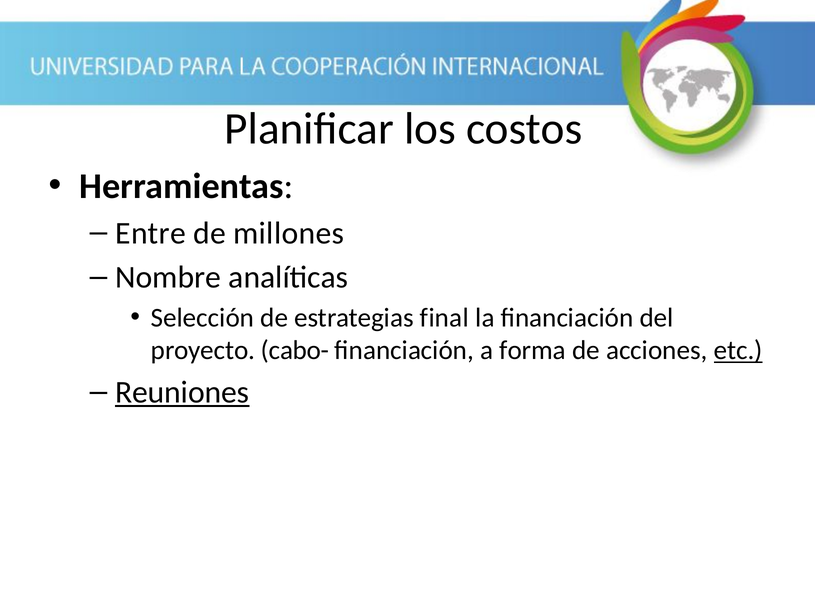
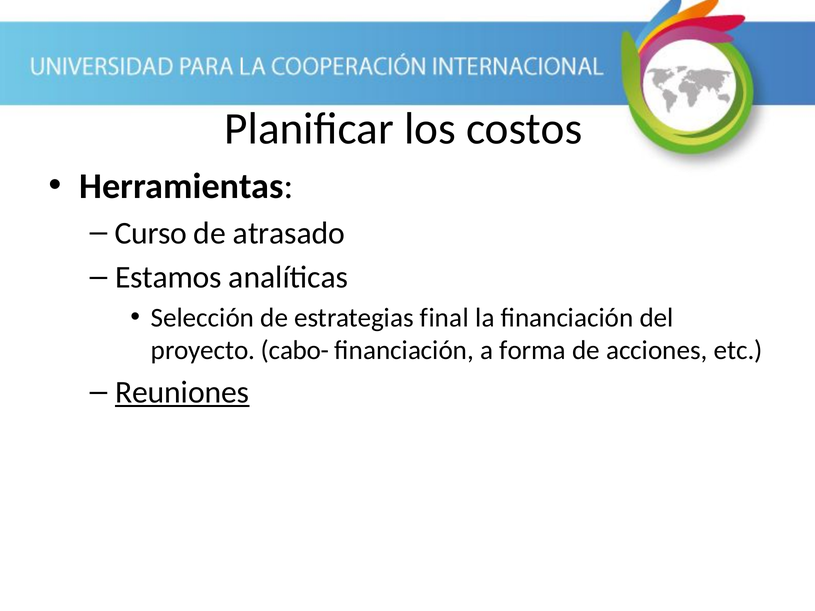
Entre: Entre -> Curso
millones: millones -> atrasado
Nombre: Nombre -> Estamos
etc underline: present -> none
